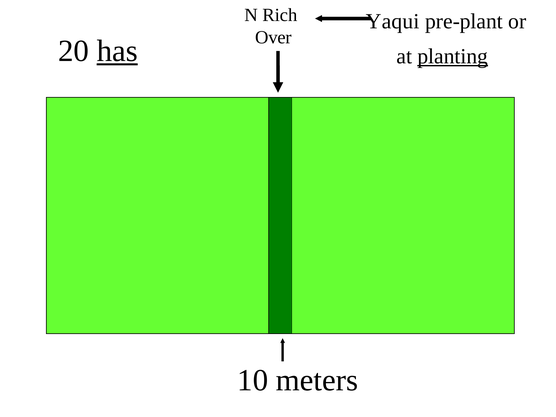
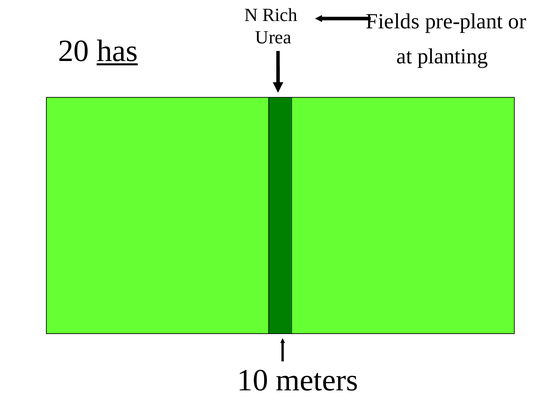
Yaqui: Yaqui -> Fields
Over: Over -> Urea
planting underline: present -> none
